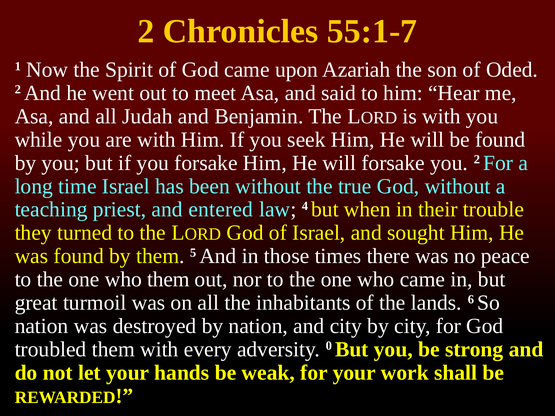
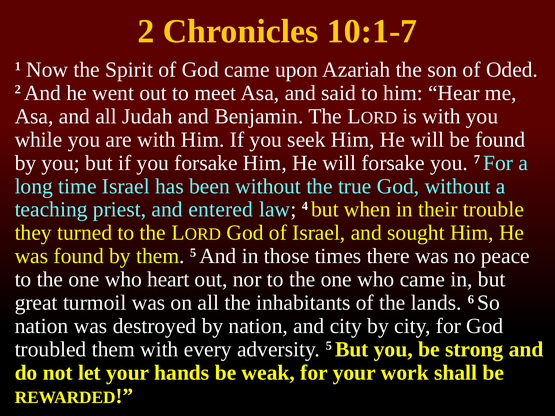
55:1-7: 55:1-7 -> 10:1-7
you 2: 2 -> 7
who them: them -> heart
adversity 0: 0 -> 5
